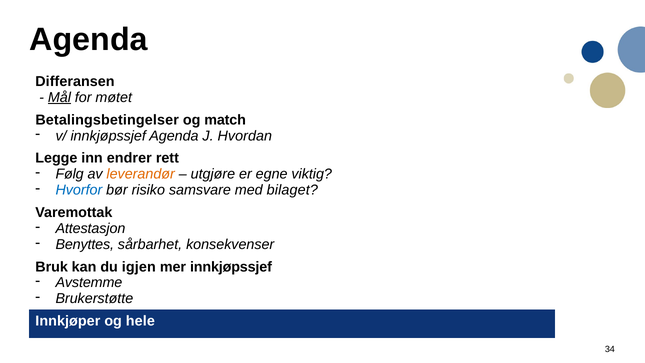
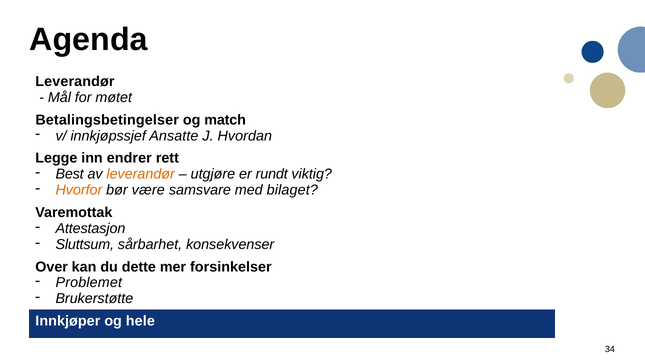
Differansen at (75, 82): Differansen -> Leverandør
Mål underline: present -> none
innkjøpssjef Agenda: Agenda -> Ansatte
Følg: Følg -> Best
egne: egne -> rundt
Hvorfor colour: blue -> orange
risiko: risiko -> være
Benyttes: Benyttes -> Sluttsum
Bruk: Bruk -> Over
igjen: igjen -> dette
mer innkjøpssjef: innkjøpssjef -> forsinkelser
Avstemme: Avstemme -> Problemet
